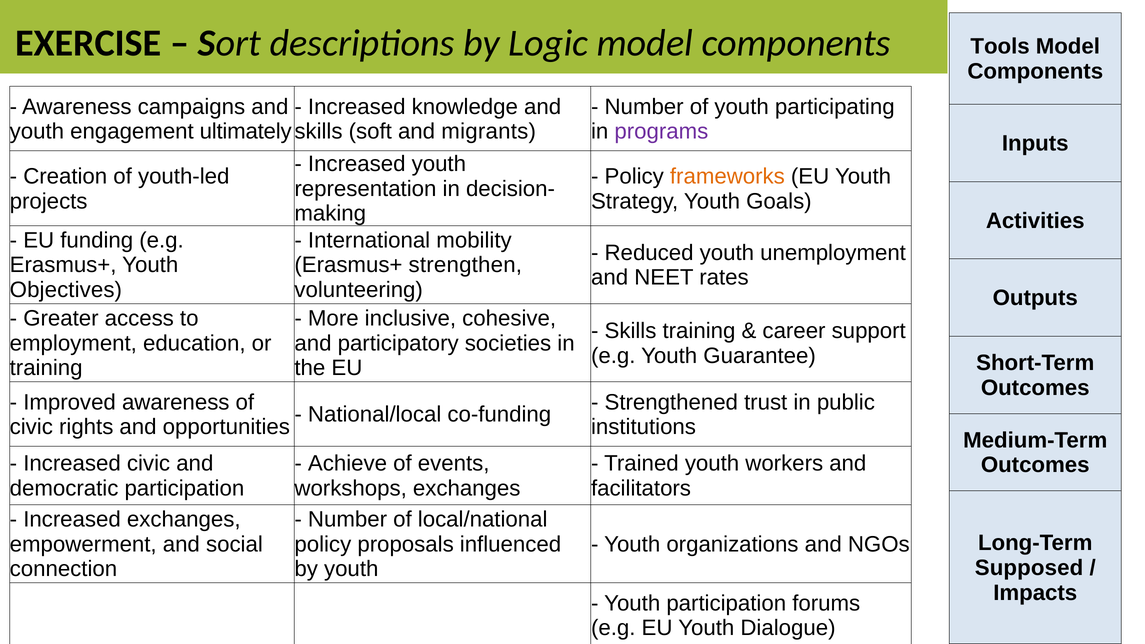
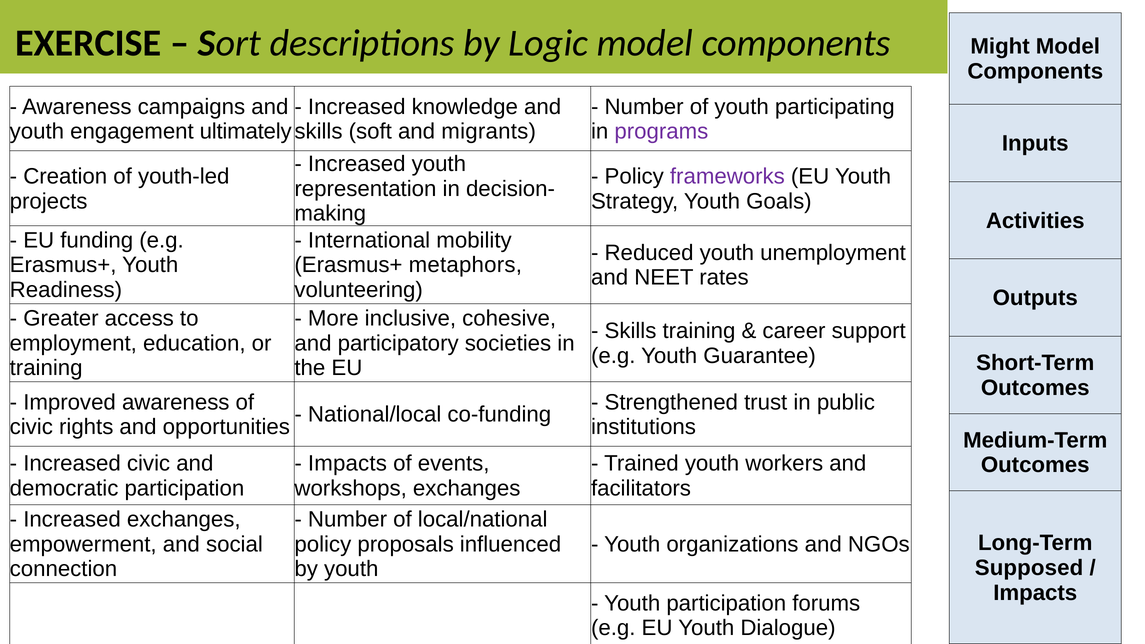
Tools: Tools -> Might
frameworks colour: orange -> purple
strengthen: strengthen -> metaphors
Objectives: Objectives -> Readiness
Achieve at (348, 464): Achieve -> Impacts
